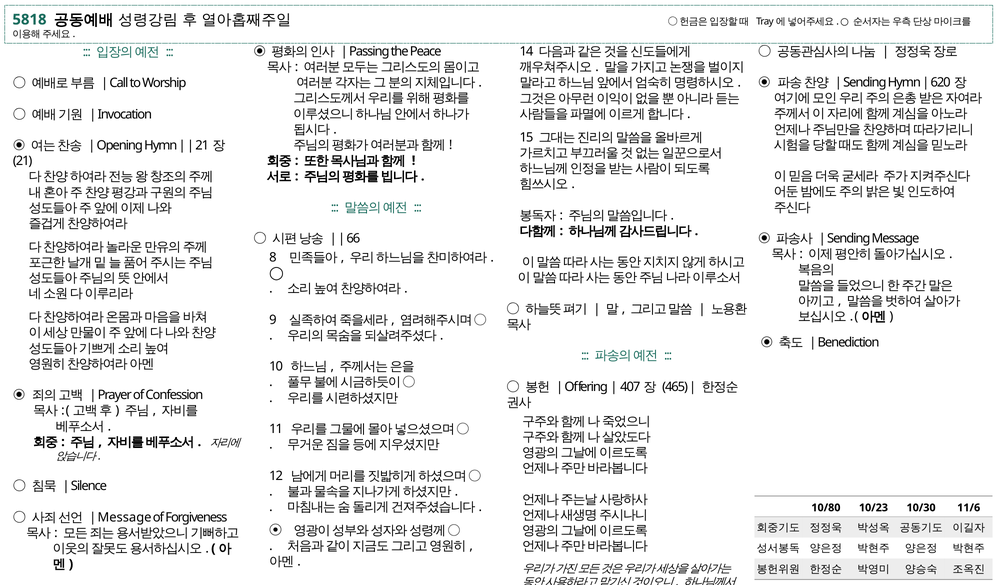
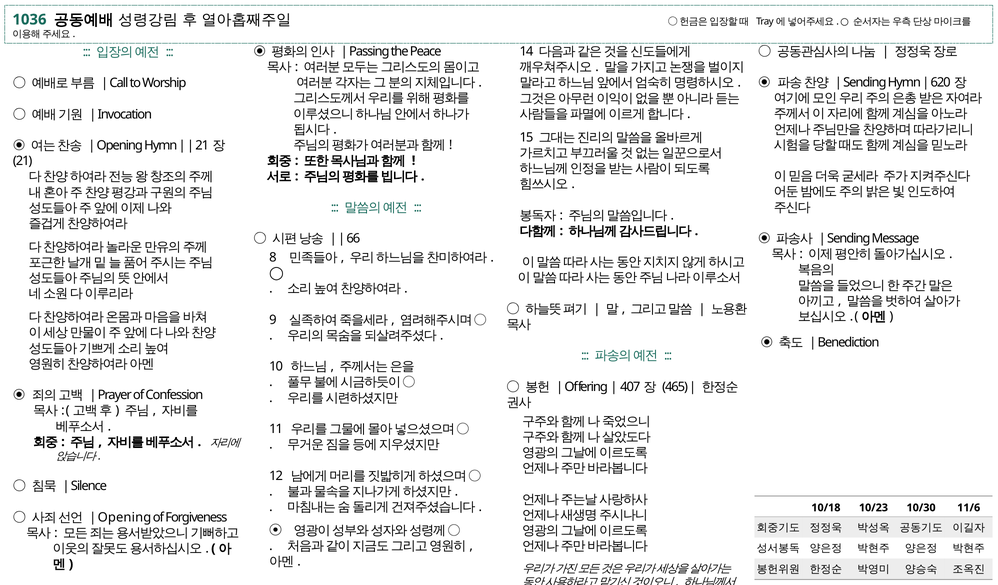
5818: 5818 -> 1036
10/80: 10/80 -> 10/18
Message at (125, 517): Message -> Opening
